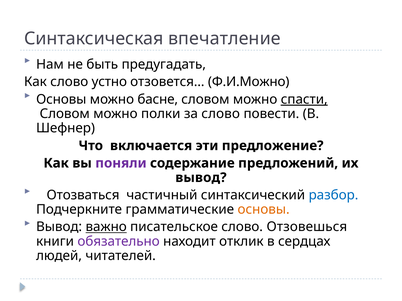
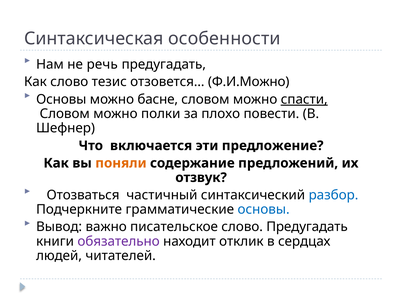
впечатление: впечатление -> особенности
быть: быть -> речь
устно: устно -> тезис
за слово: слово -> плохо
поняли colour: purple -> orange
вывод at (201, 178): вывод -> отзвук
основы at (264, 210) colour: orange -> blue
важно underline: present -> none
слово Отзовешься: Отзовешься -> Предугадать
